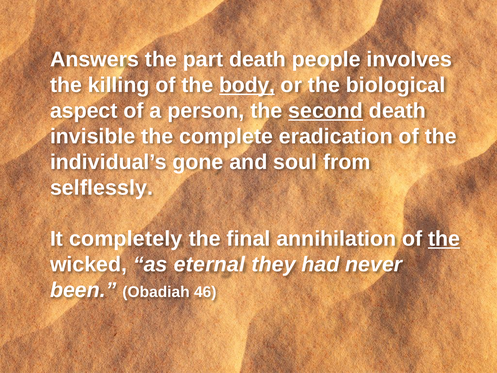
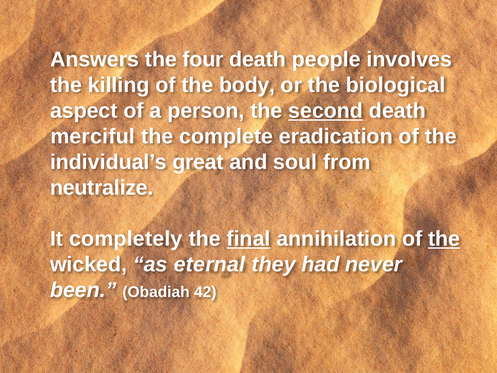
part: part -> four
body underline: present -> none
invisible: invisible -> merciful
gone: gone -> great
selflessly: selflessly -> neutralize
final underline: none -> present
46: 46 -> 42
